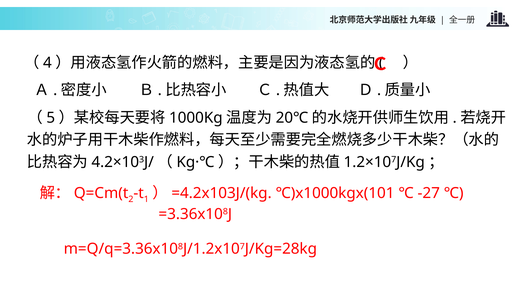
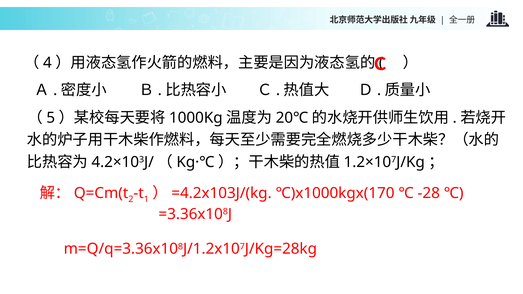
℃)x1000kgx(101: ℃)x1000kgx(101 -> ℃)x1000kgx(170
-27: -27 -> -28
